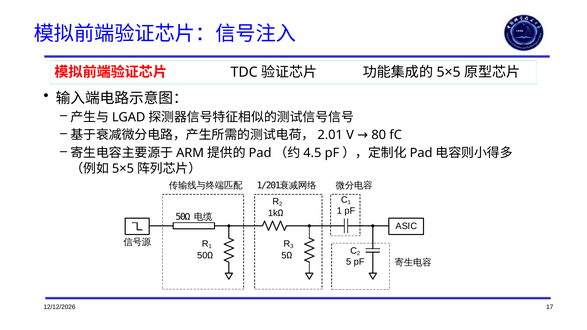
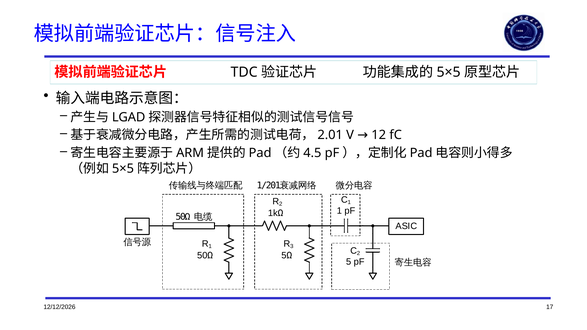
80: 80 -> 12
